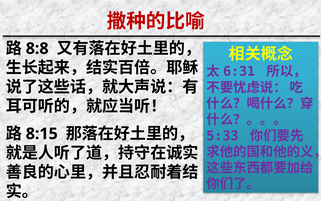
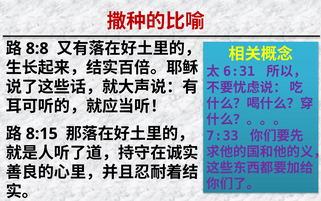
5:33: 5:33 -> 7:33
